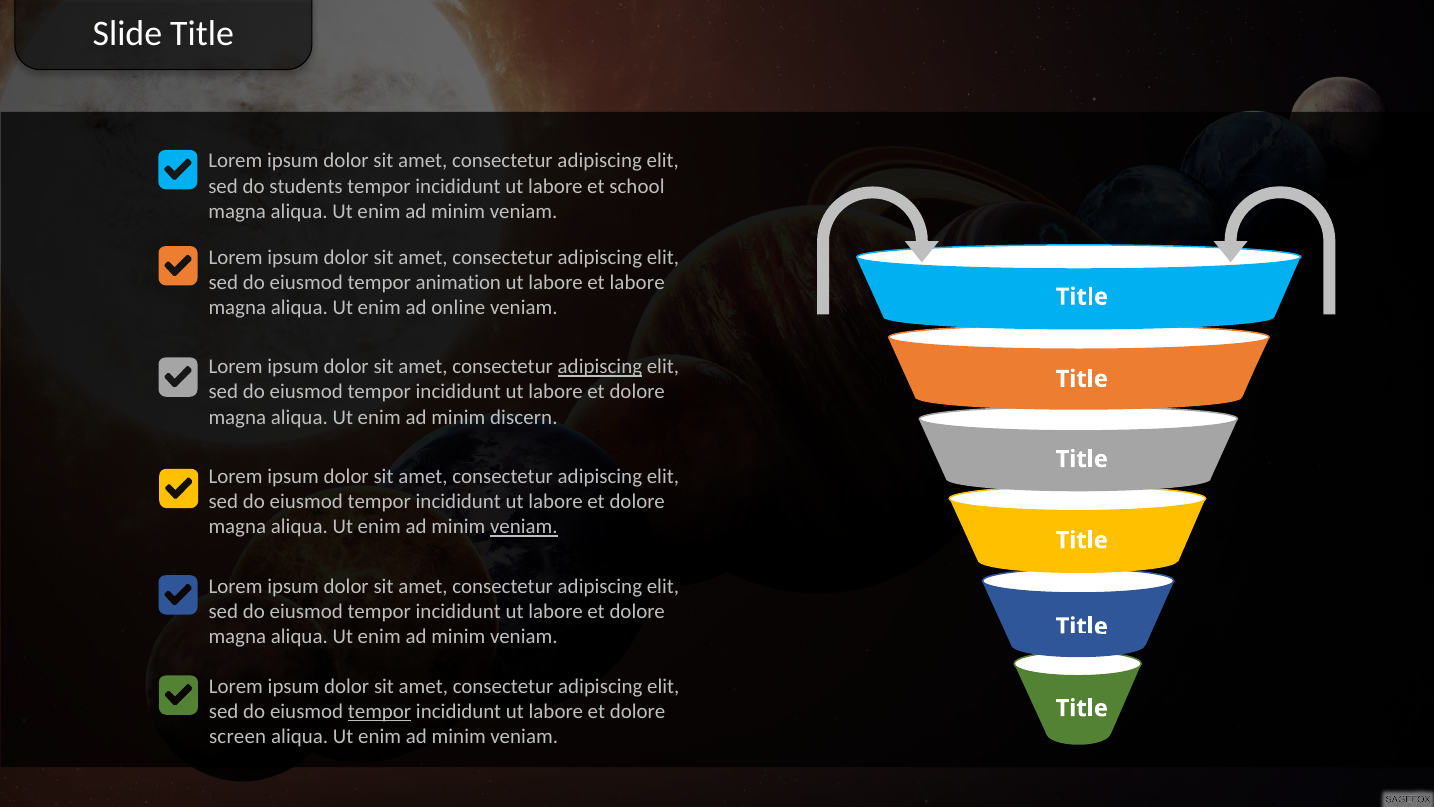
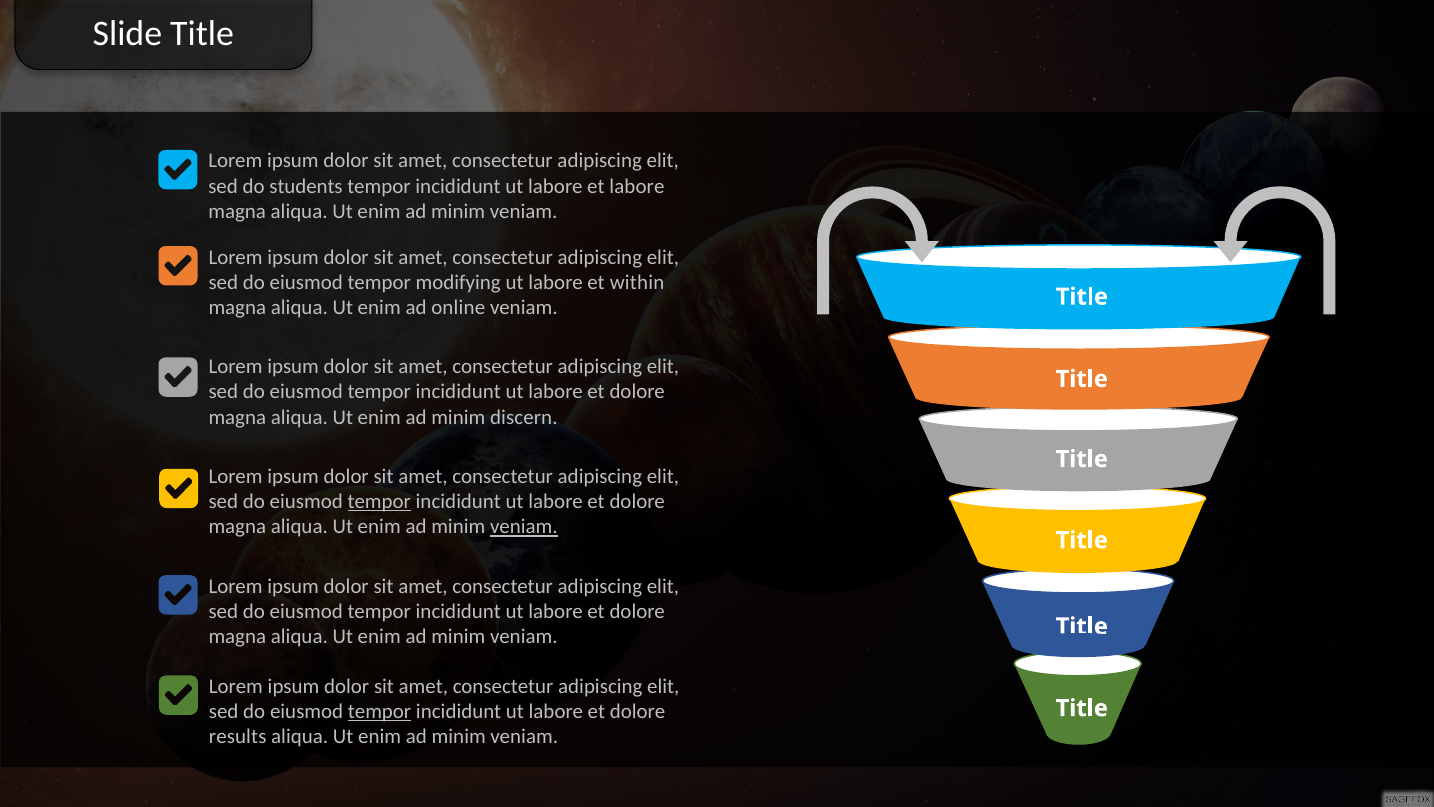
et school: school -> labore
animation: animation -> modifying
et labore: labore -> within
adipiscing at (600, 367) underline: present -> none
tempor at (379, 502) underline: none -> present
screen: screen -> results
